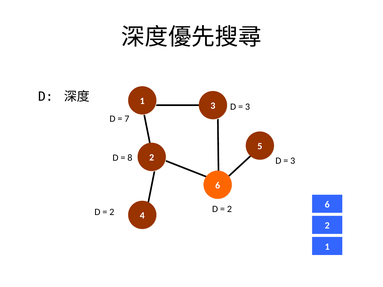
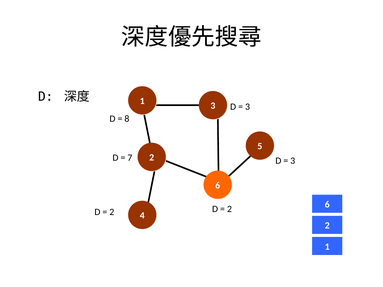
7: 7 -> 8
8: 8 -> 7
